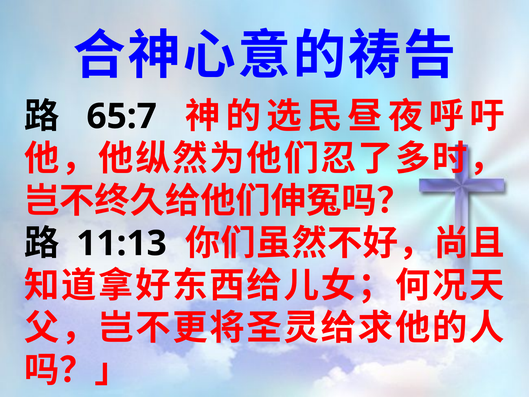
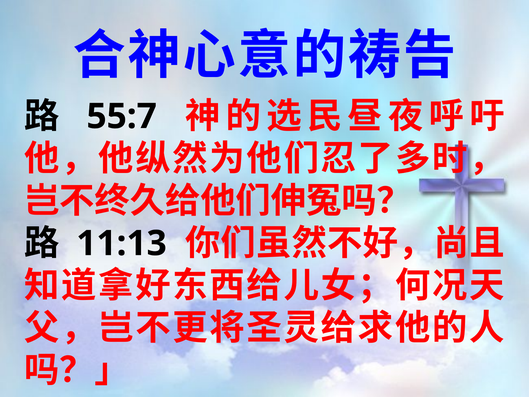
65:7: 65:7 -> 55:7
